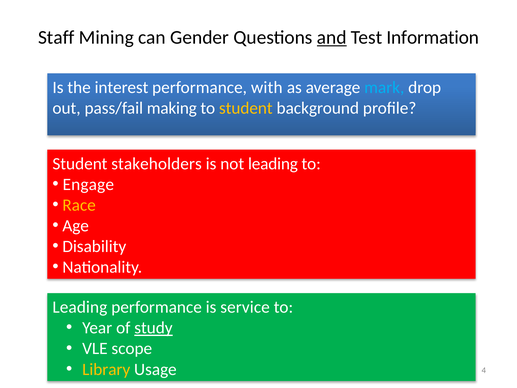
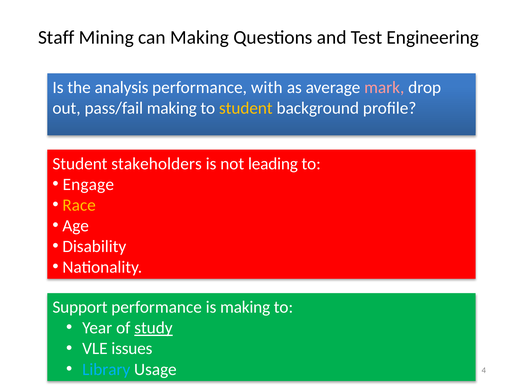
can Gender: Gender -> Making
and underline: present -> none
Information: Information -> Engineering
interest: interest -> analysis
mark colour: light blue -> pink
Leading at (80, 307): Leading -> Support
is service: service -> making
scope: scope -> issues
Library colour: yellow -> light blue
